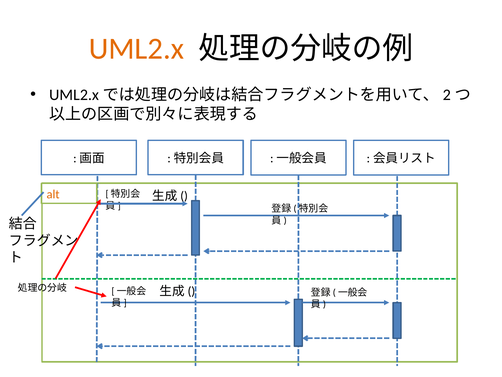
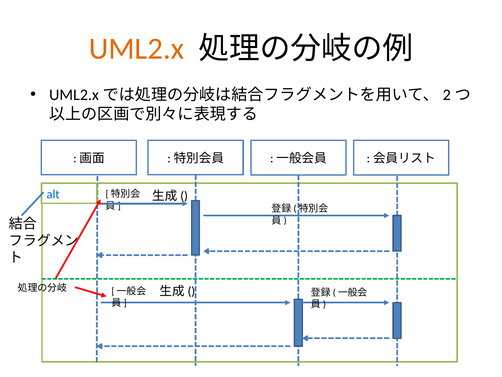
alt colour: orange -> blue
